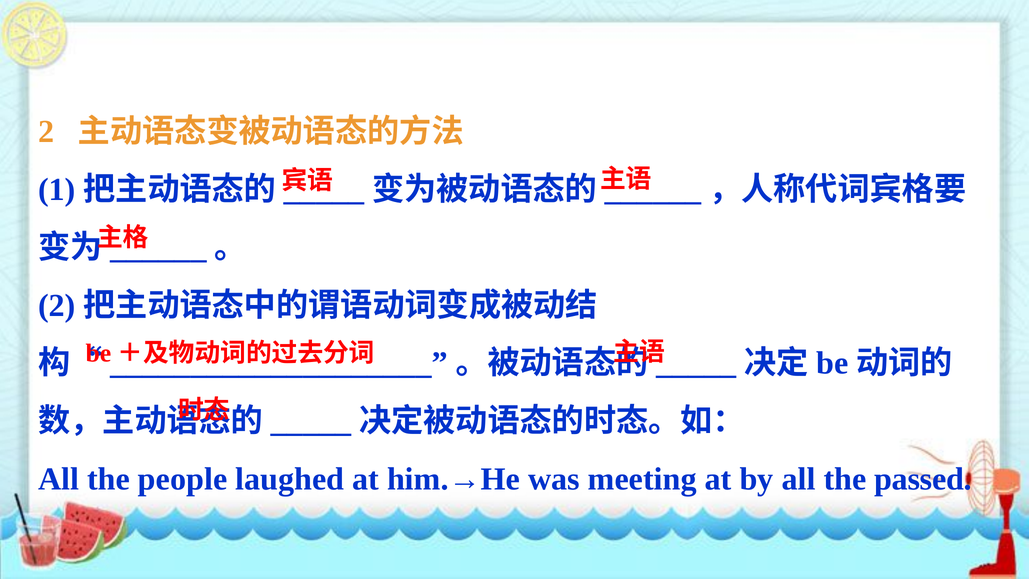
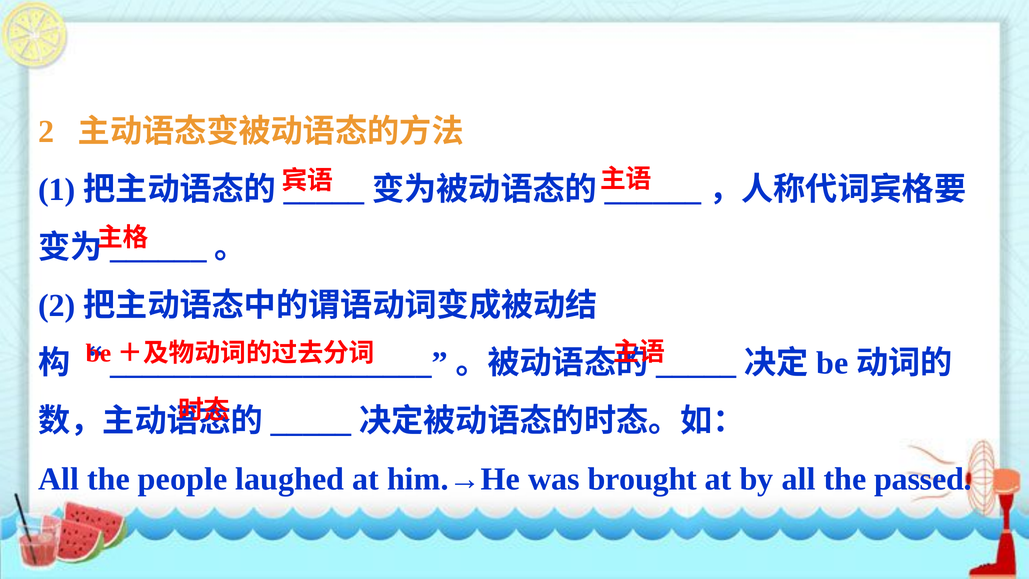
meeting: meeting -> brought
